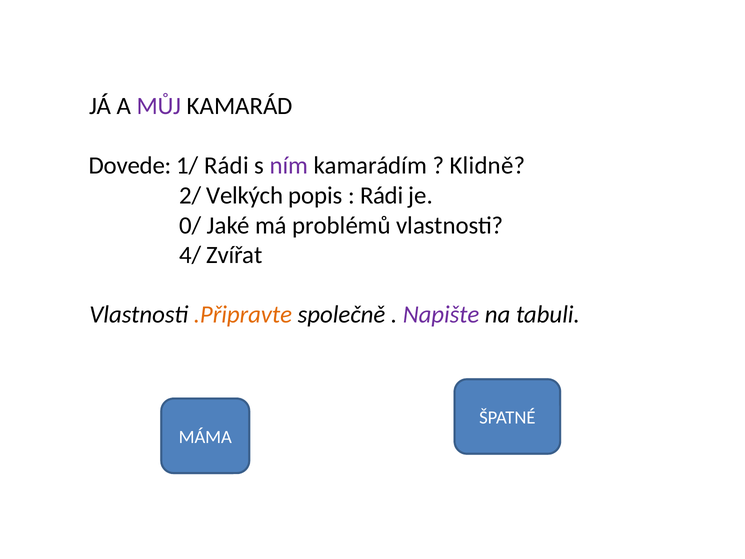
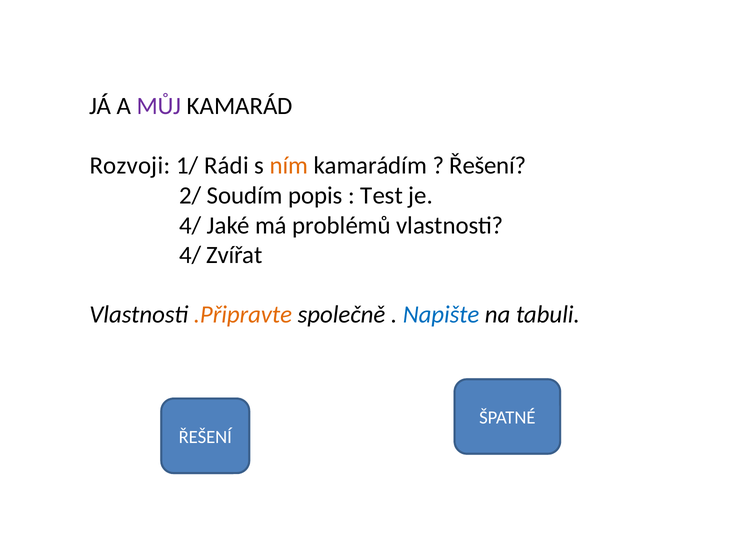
Dovede: Dovede -> Rozvoji
ním colour: purple -> orange
Klidně at (488, 166): Klidně -> Řešení
Velkých: Velkých -> Soudím
Rádi at (382, 195): Rádi -> Test
0/ at (190, 225): 0/ -> 4/
Napište colour: purple -> blue
MÁMA at (205, 437): MÁMA -> ŘEŠENÍ
